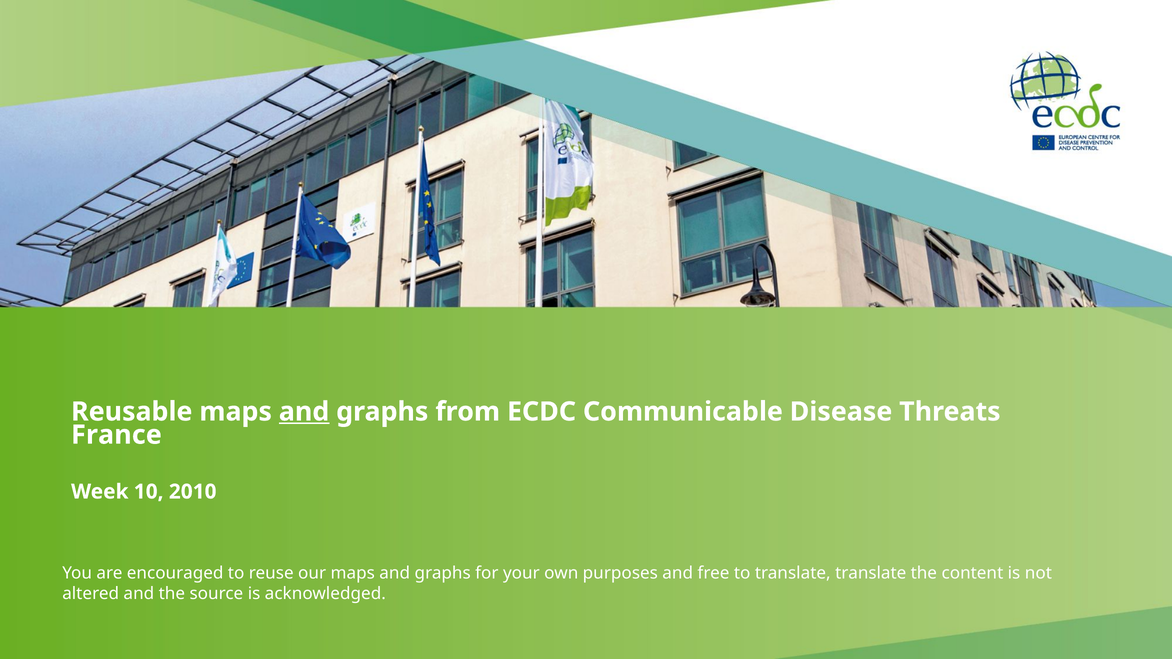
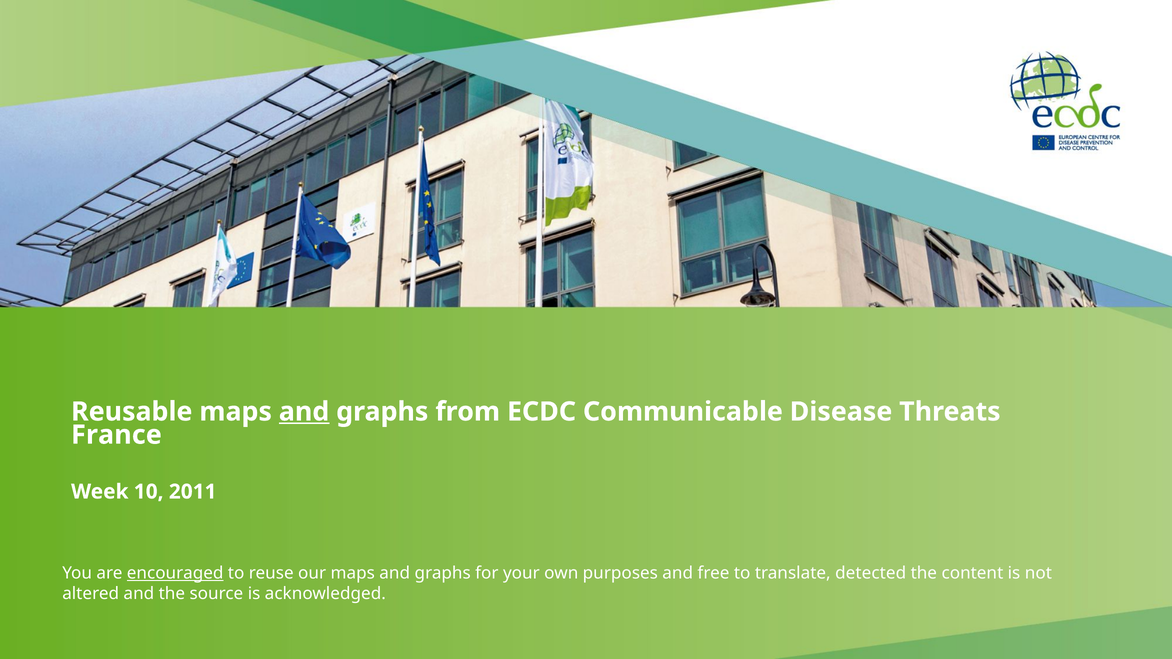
2010: 2010 -> 2011
encouraged underline: none -> present
translate translate: translate -> detected
